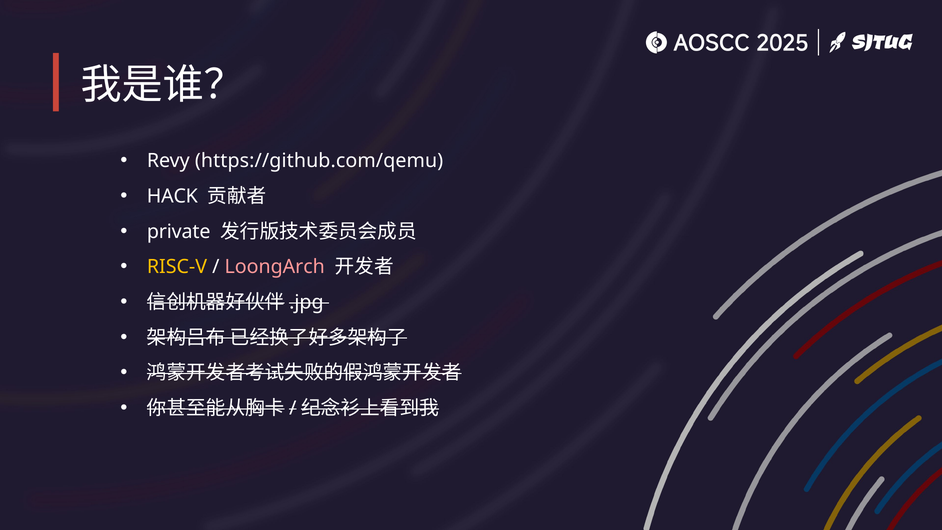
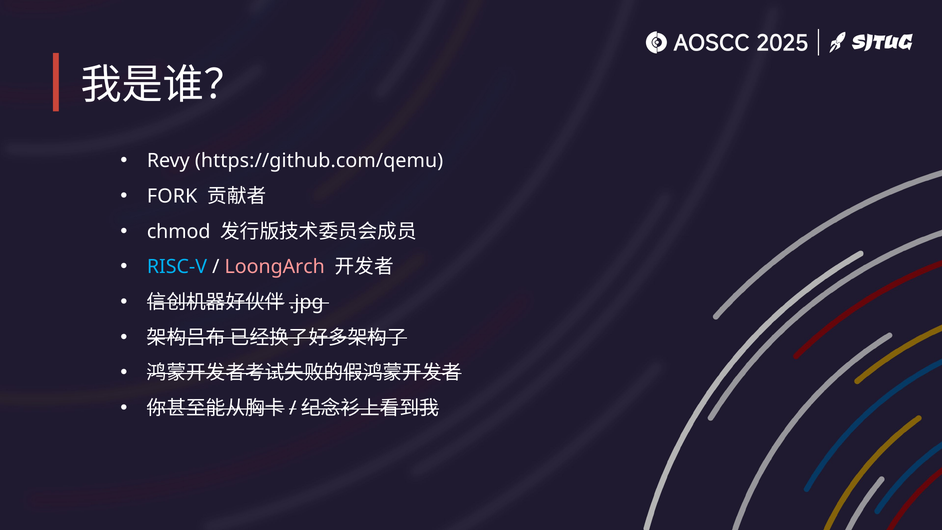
HACK: HACK -> FORK
private: private -> chmod
RISC-V colour: yellow -> light blue
